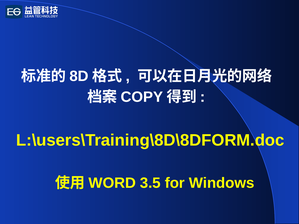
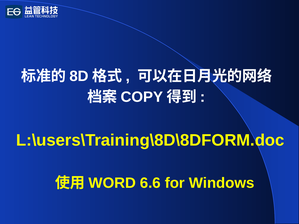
3.5: 3.5 -> 6.6
